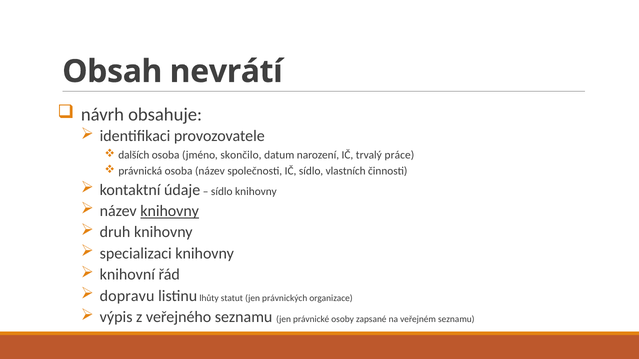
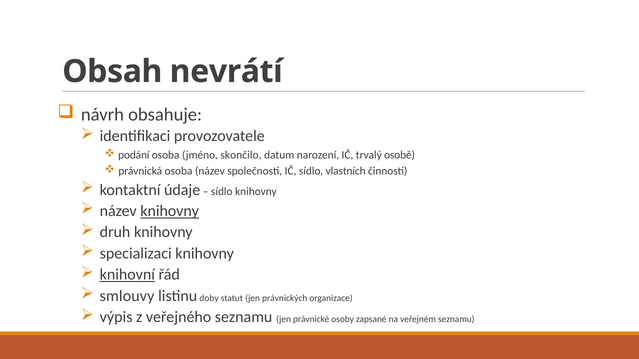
dalších: dalších -> podání
práce: práce -> osobě
knihovní underline: none -> present
dopravu: dopravu -> smlouvy
lhůty: lhůty -> doby
